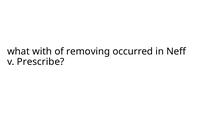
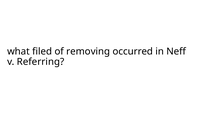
with: with -> filed
Prescribe: Prescribe -> Referring
